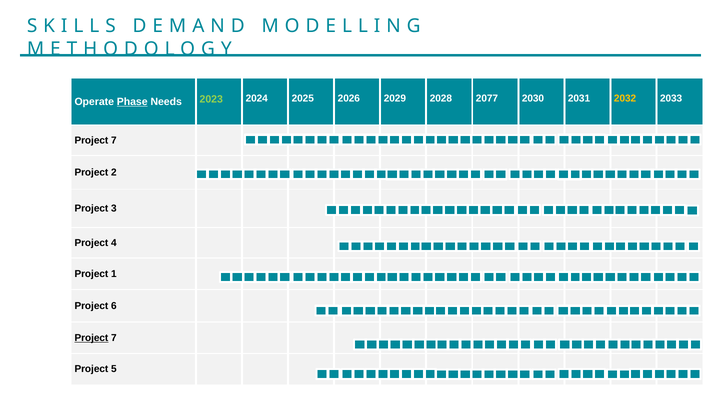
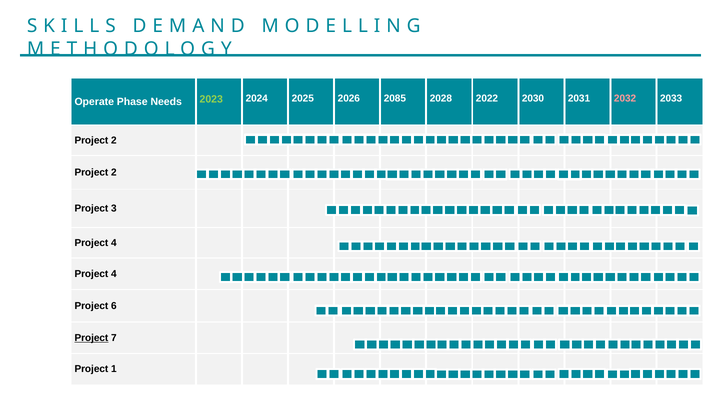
Phase underline: present -> none
2029: 2029 -> 2085
2077: 2077 -> 2022
2032 colour: yellow -> pink
7 at (114, 140): 7 -> 2
1 at (114, 273): 1 -> 4
5: 5 -> 1
